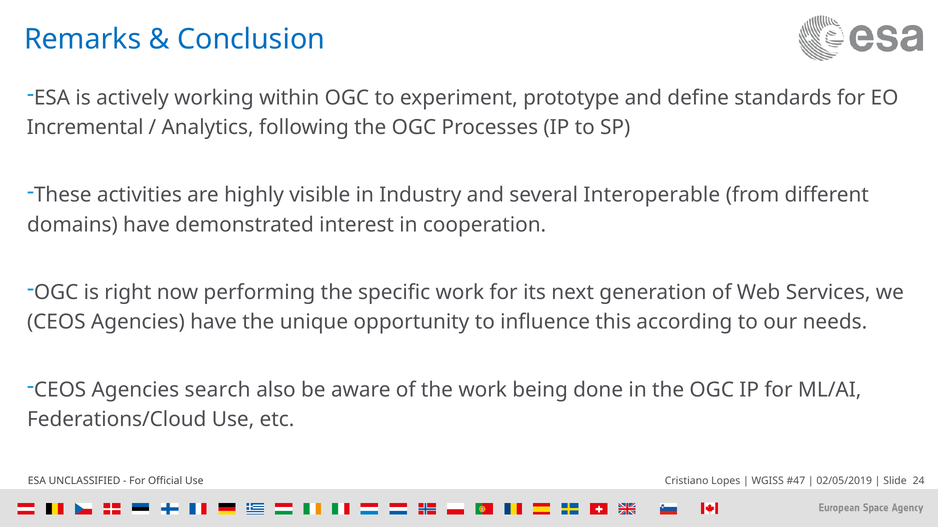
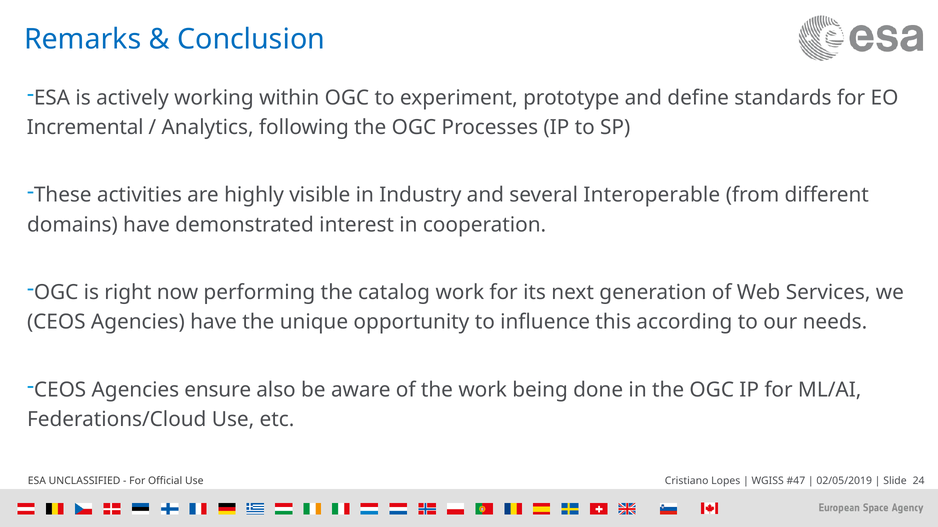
specific: specific -> catalog
search: search -> ensure
